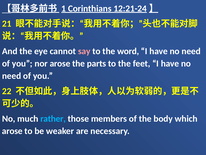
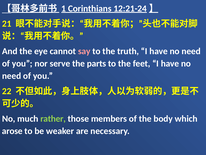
word: word -> truth
nor arose: arose -> serve
rather colour: light blue -> light green
